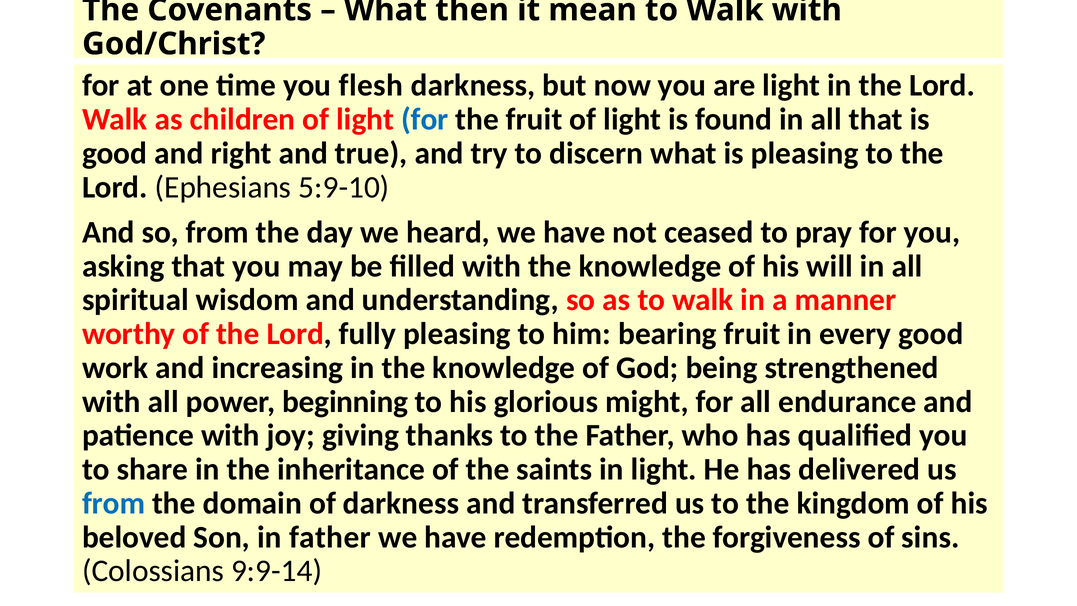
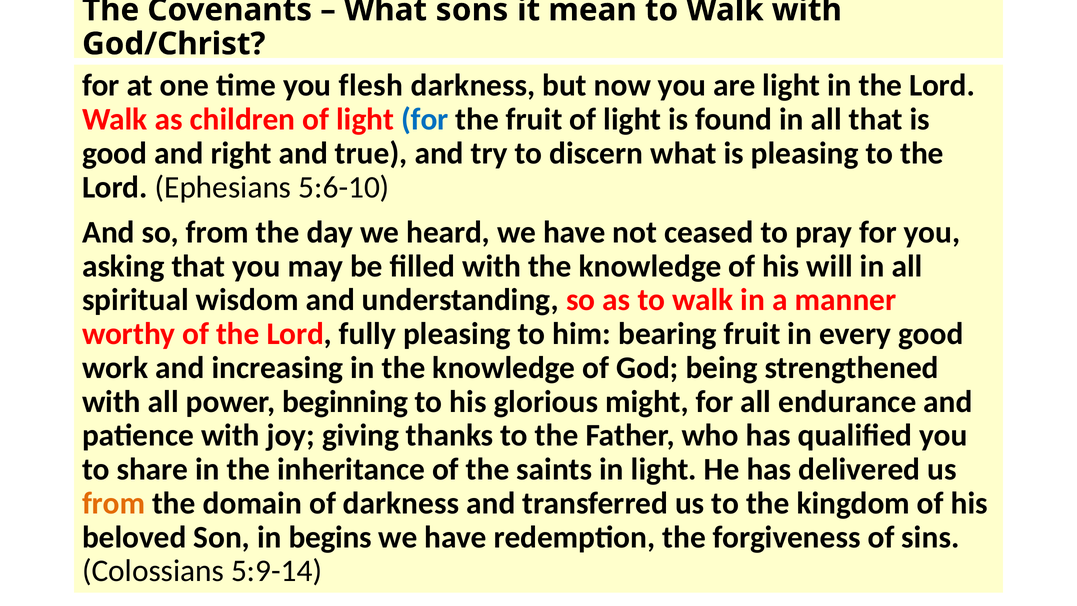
then: then -> sons
5:9-10: 5:9-10 -> 5:6-10
from at (114, 503) colour: blue -> orange
in father: father -> begins
9:9-14: 9:9-14 -> 5:9-14
